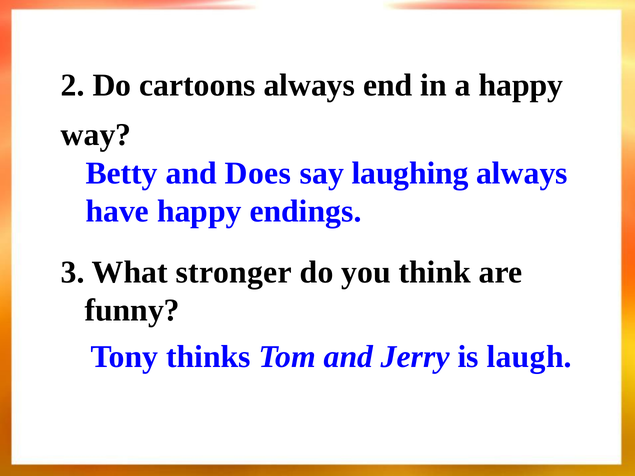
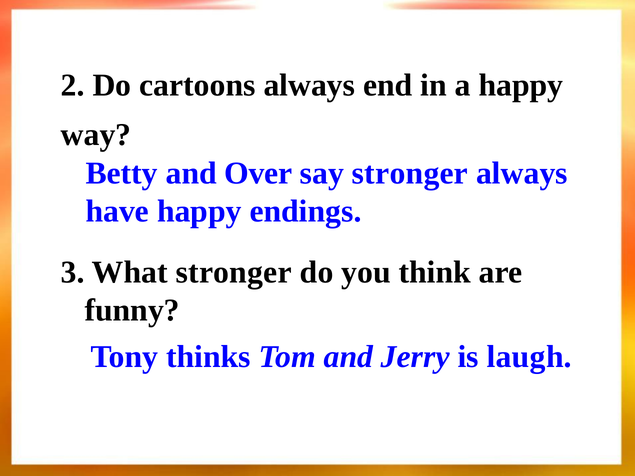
Does: Does -> Over
say laughing: laughing -> stronger
